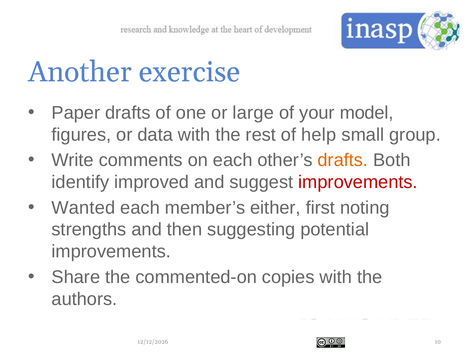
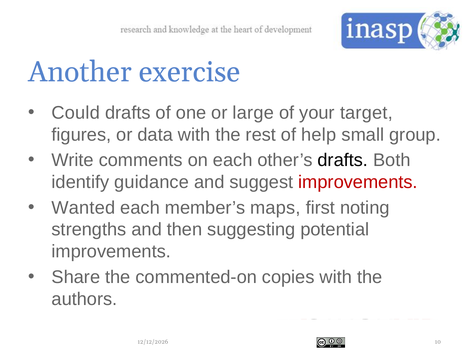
Paper: Paper -> Could
model: model -> target
drafts at (343, 160) colour: orange -> black
improved: improved -> guidance
either: either -> maps
